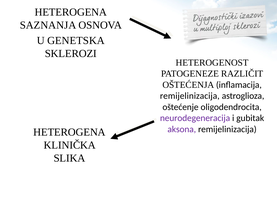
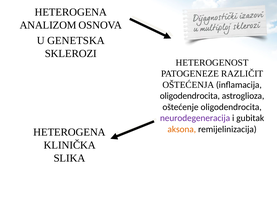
SAZNANJA: SAZNANJA -> ANALIZOM
remijelinizacija at (190, 96): remijelinizacija -> oligodendrocita
aksona colour: purple -> orange
